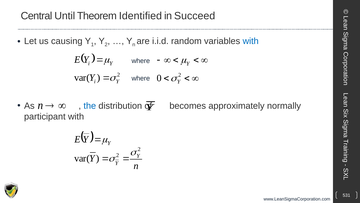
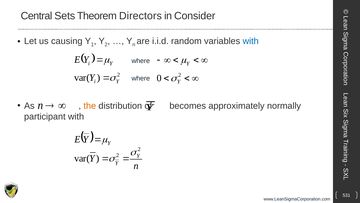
Until: Until -> Sets
Identified: Identified -> Directors
Succeed: Succeed -> Consider
the colour: blue -> orange
